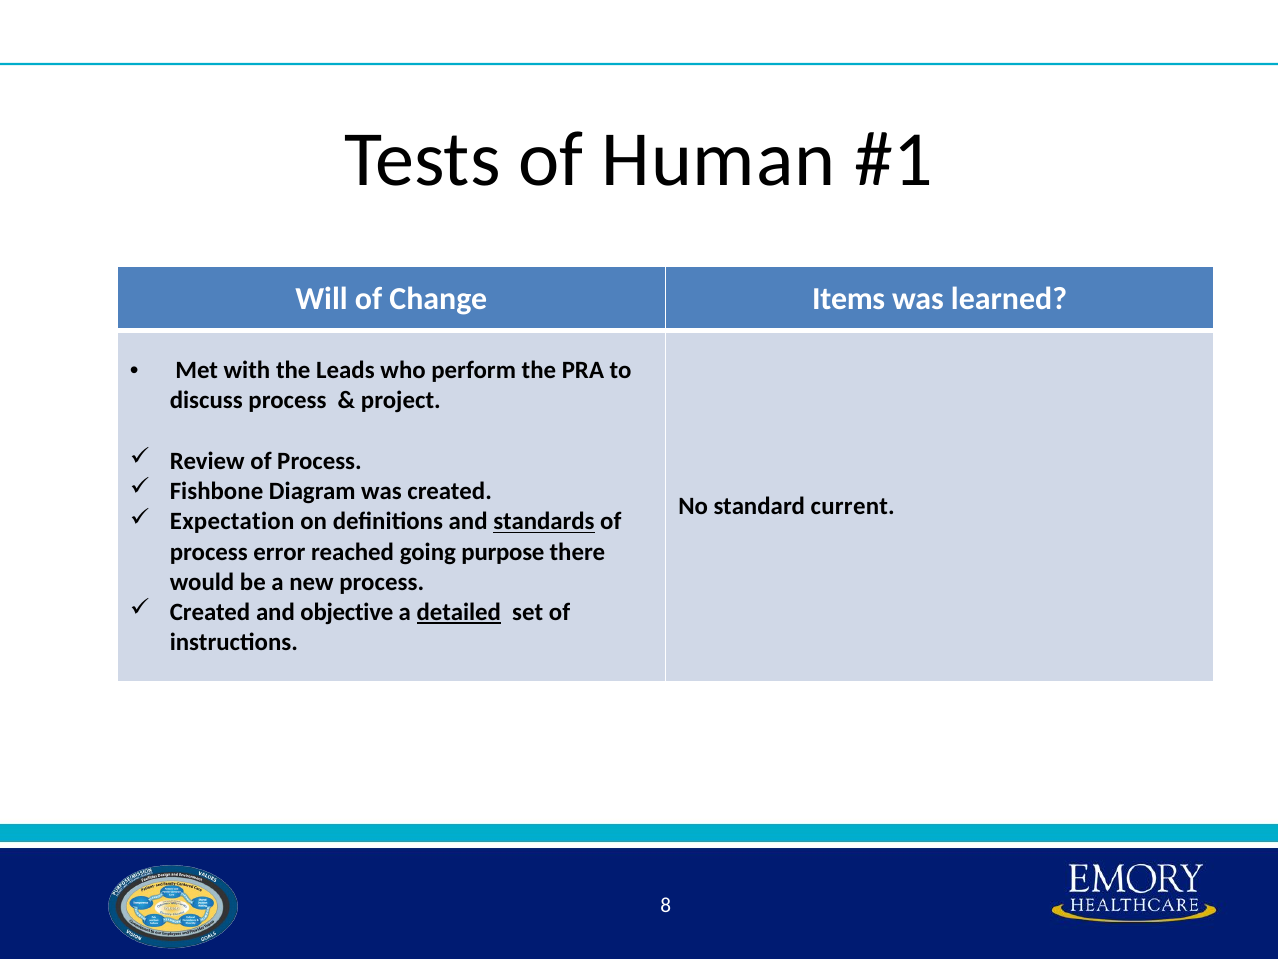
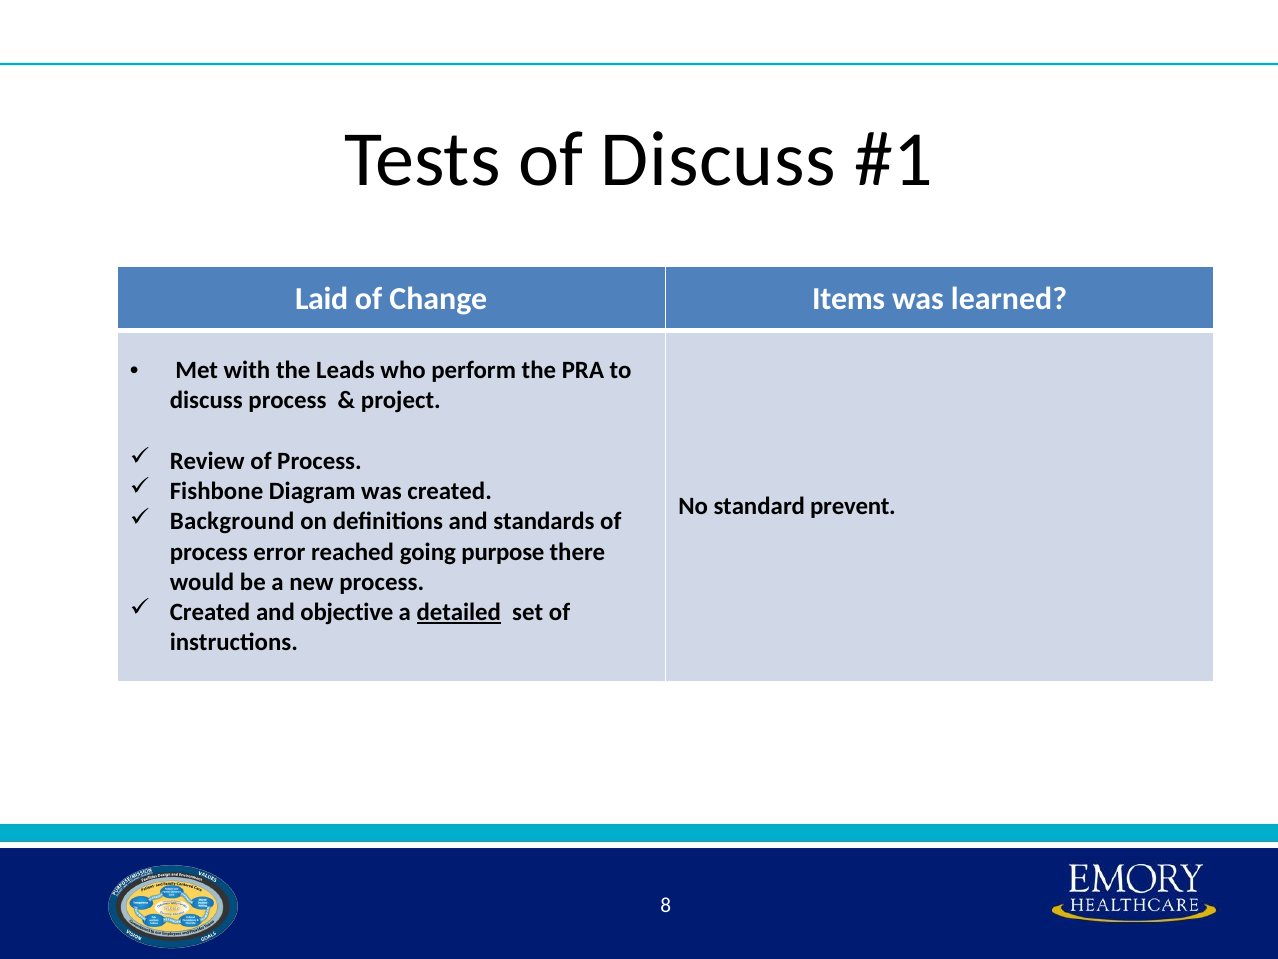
of Human: Human -> Discuss
Will: Will -> Laid
current: current -> prevent
Expectation: Expectation -> Background
standards underline: present -> none
